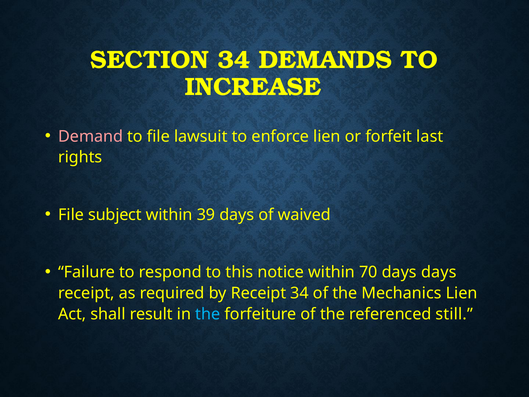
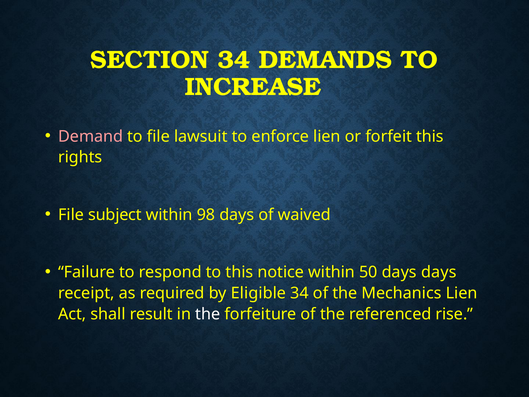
forfeit last: last -> this
39: 39 -> 98
70: 70 -> 50
by Receipt: Receipt -> Eligible
the at (208, 314) colour: light blue -> white
still: still -> rise
